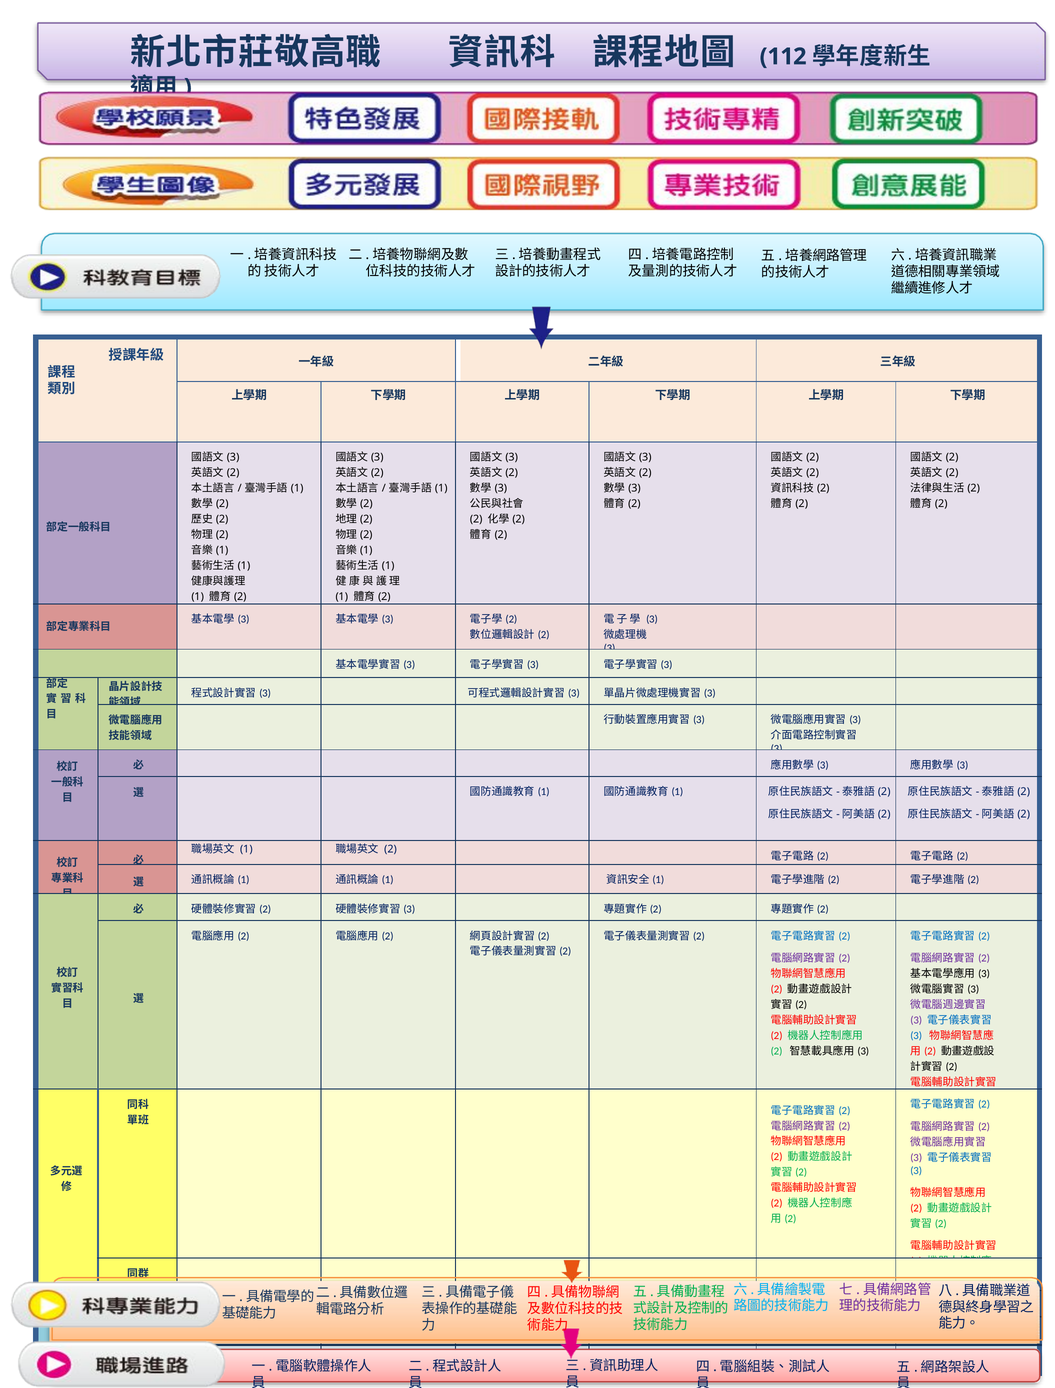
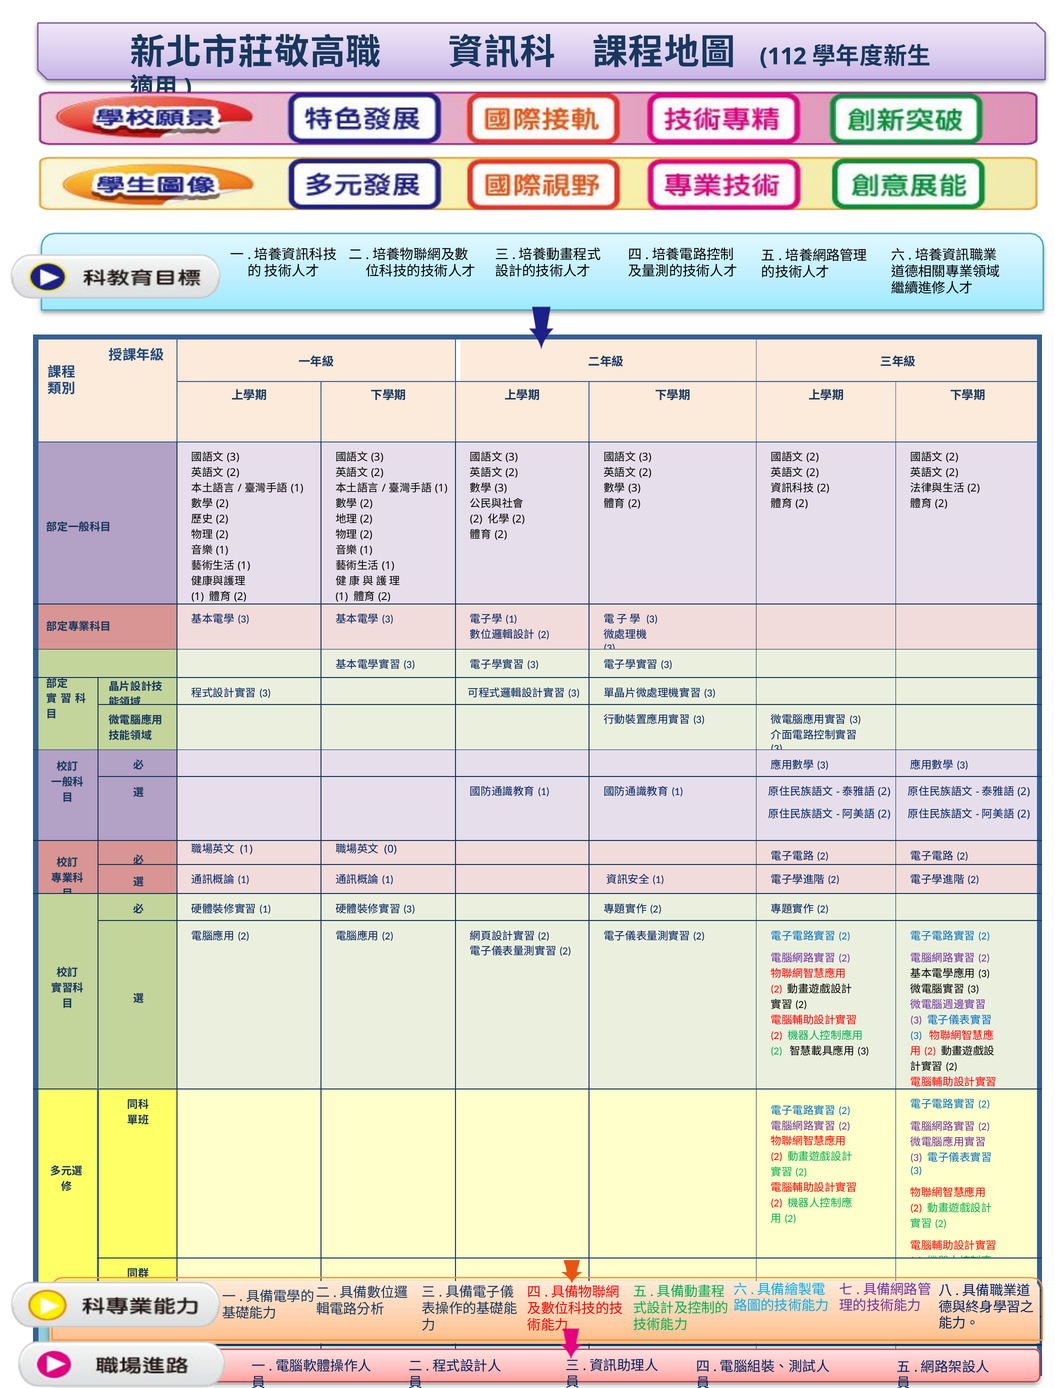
2 at (511, 619): 2 -> 1
2 at (390, 849): 2 -> 0
2 at (265, 909): 2 -> 1
